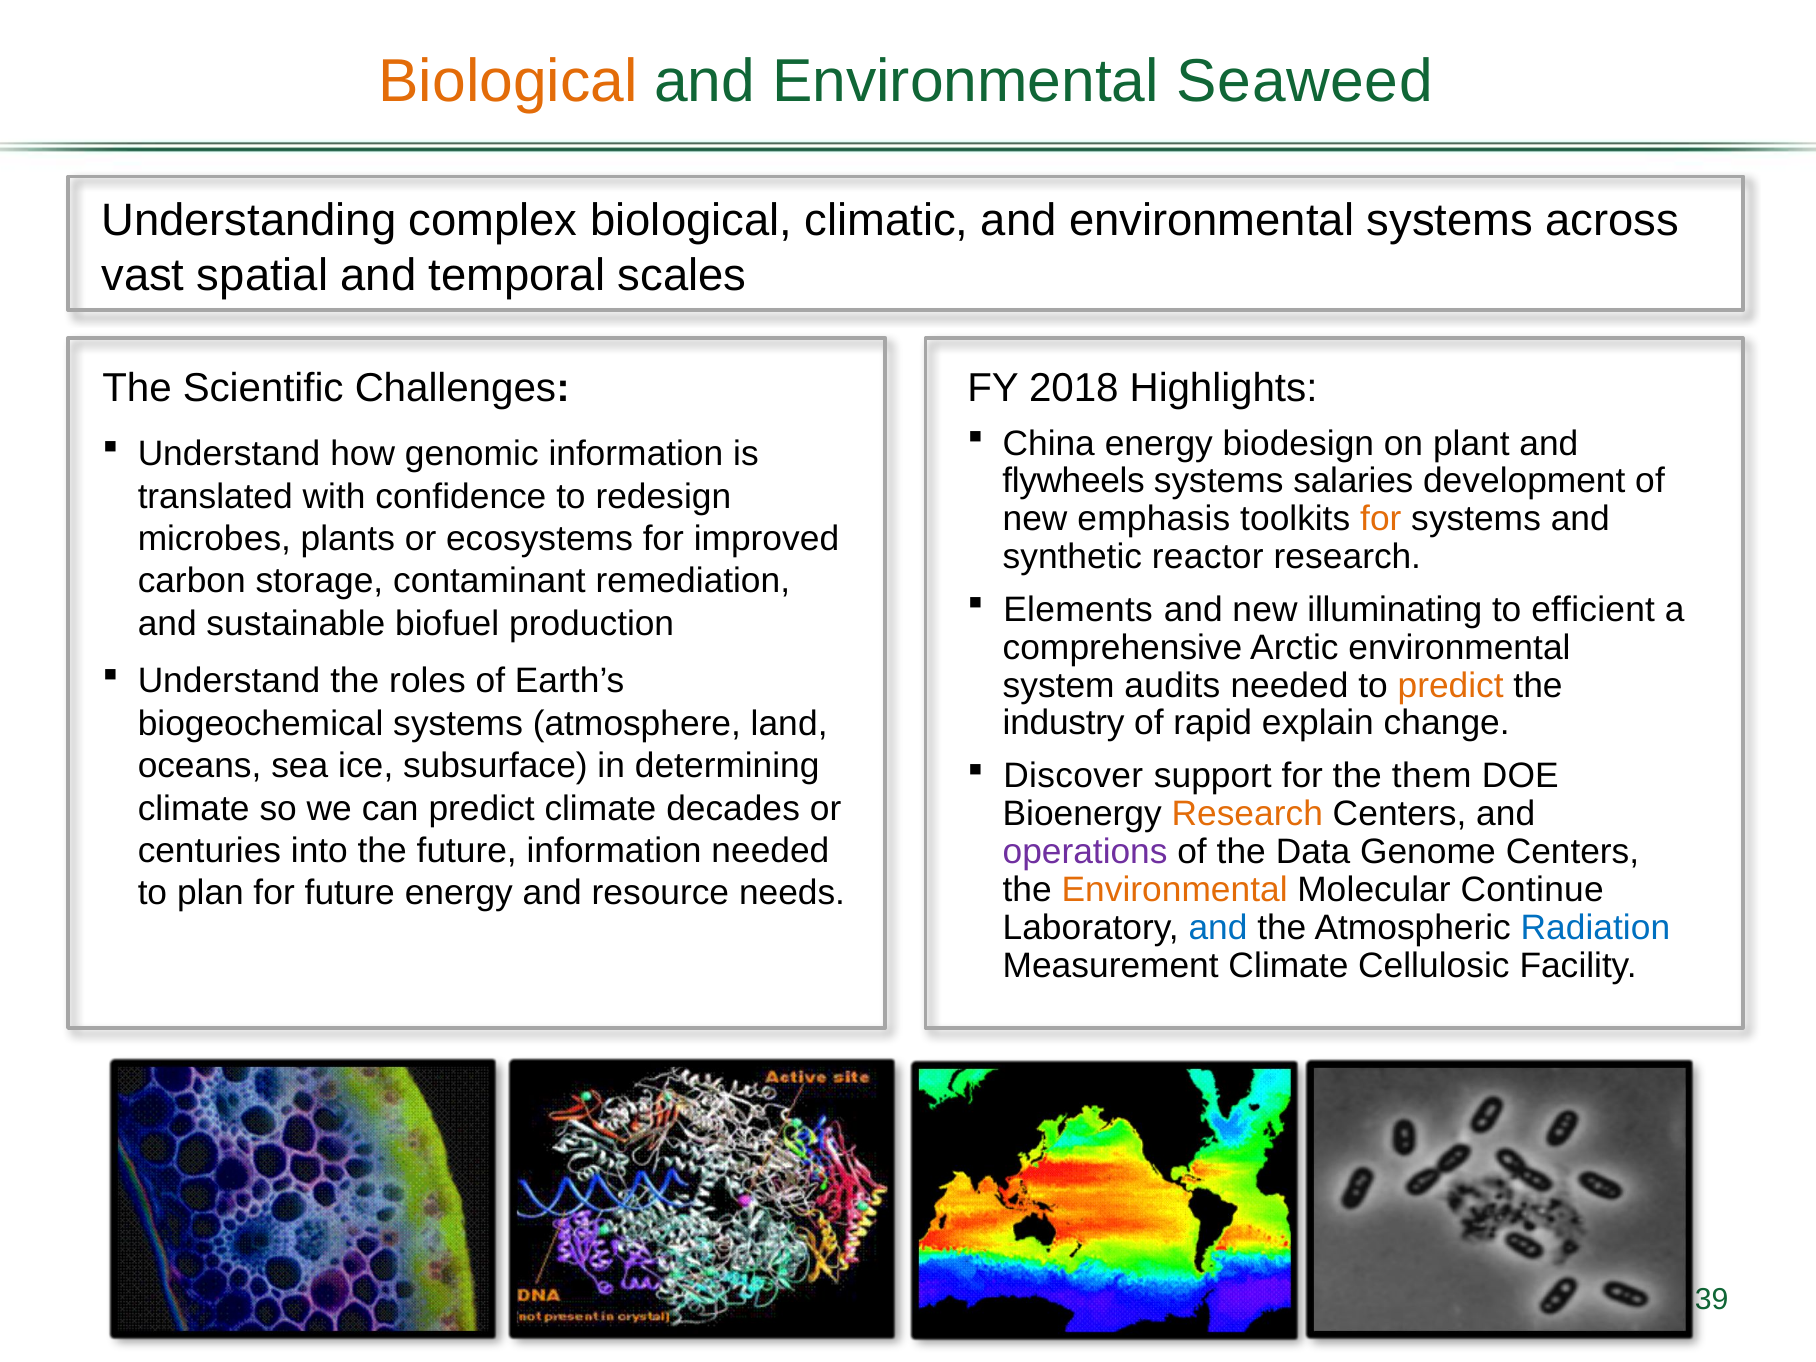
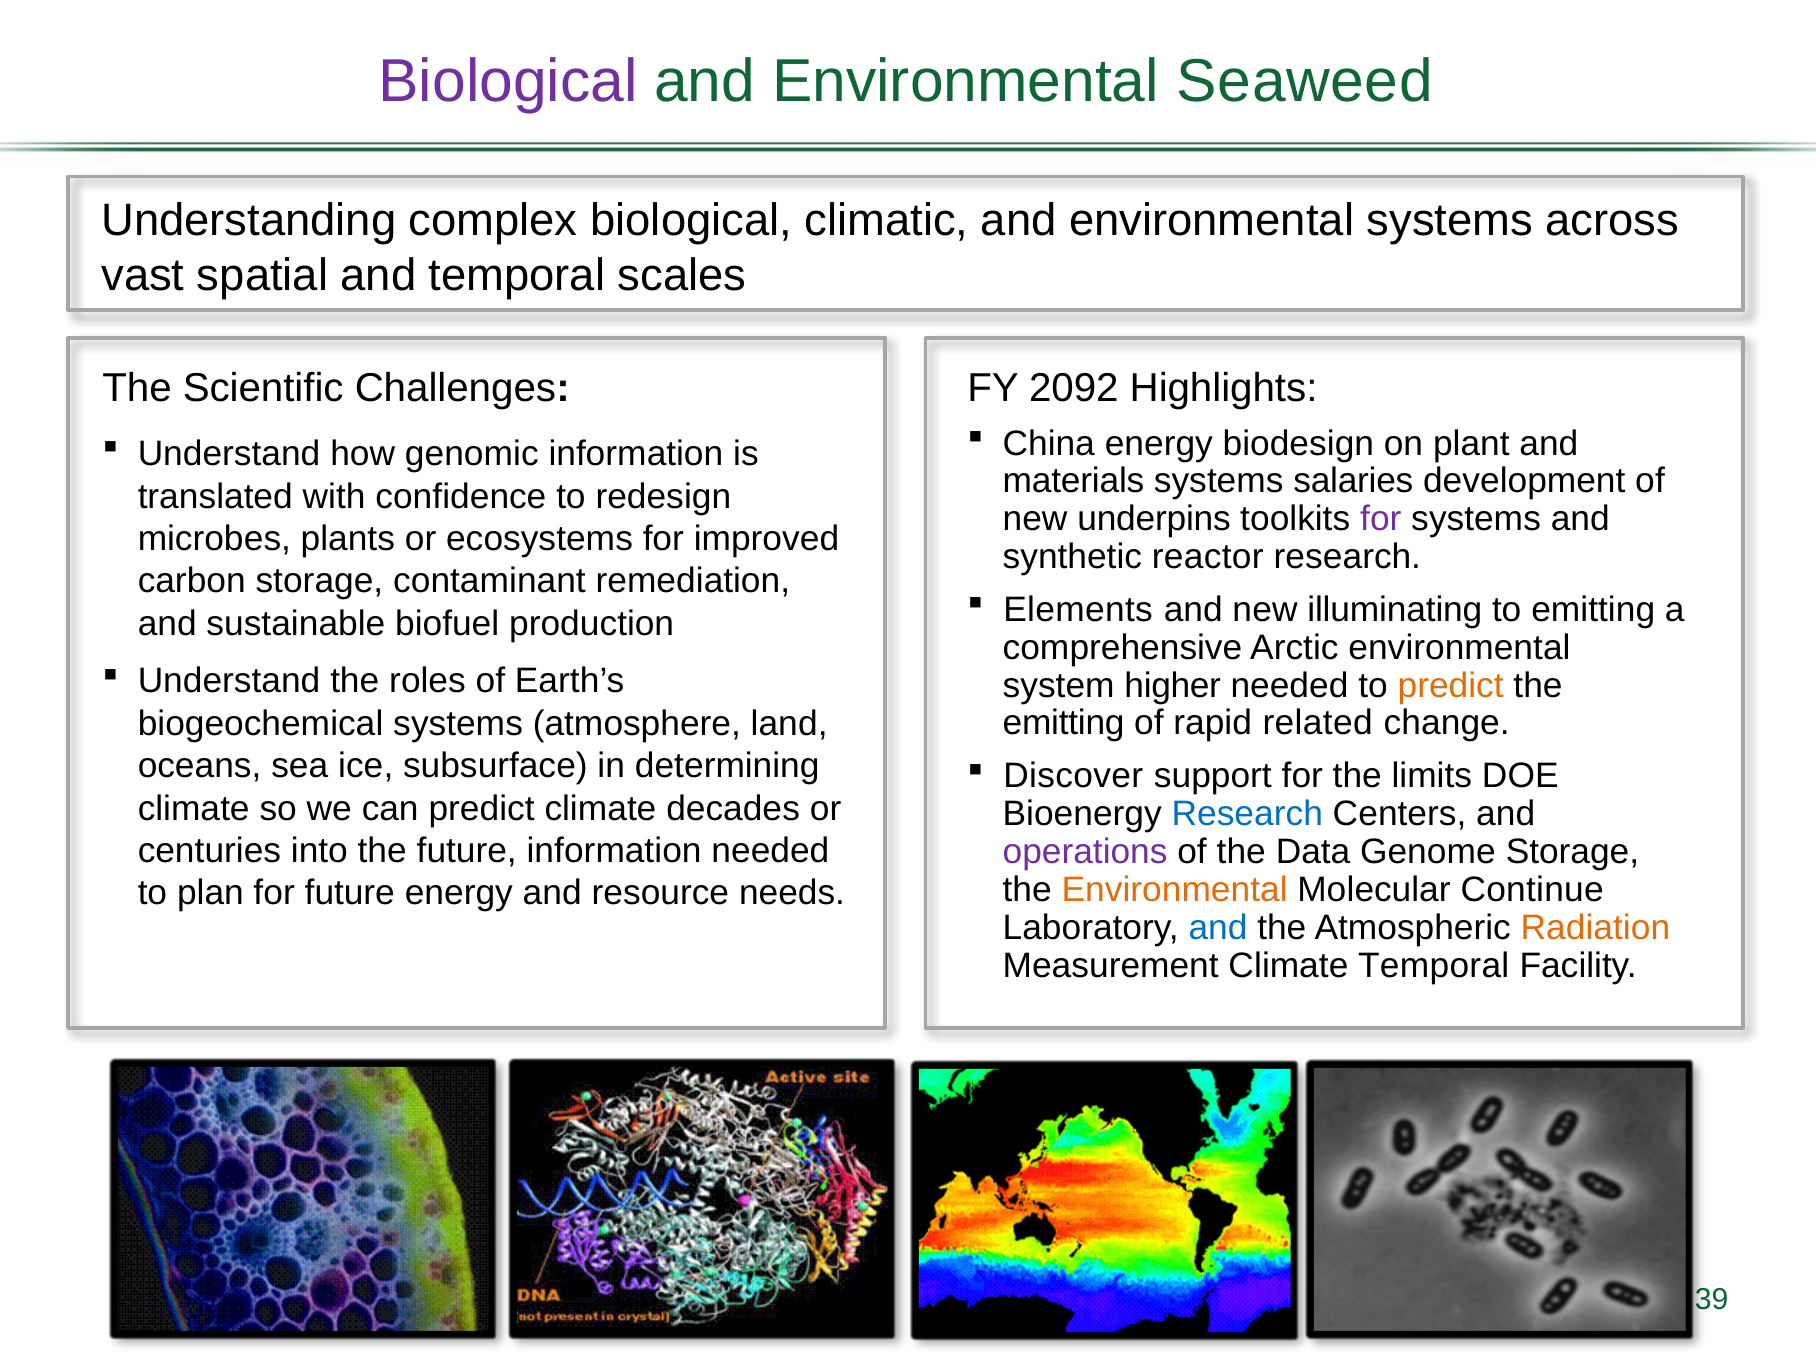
Biological at (508, 82) colour: orange -> purple
2018: 2018 -> 2092
flywheels: flywheels -> materials
emphasis: emphasis -> underpins
for at (1381, 519) colour: orange -> purple
to efficient: efficient -> emitting
audits: audits -> higher
industry at (1064, 723): industry -> emitting
explain: explain -> related
them: them -> limits
Research at (1247, 814) colour: orange -> blue
Genome Centers: Centers -> Storage
Radiation colour: blue -> orange
Climate Cellulosic: Cellulosic -> Temporal
